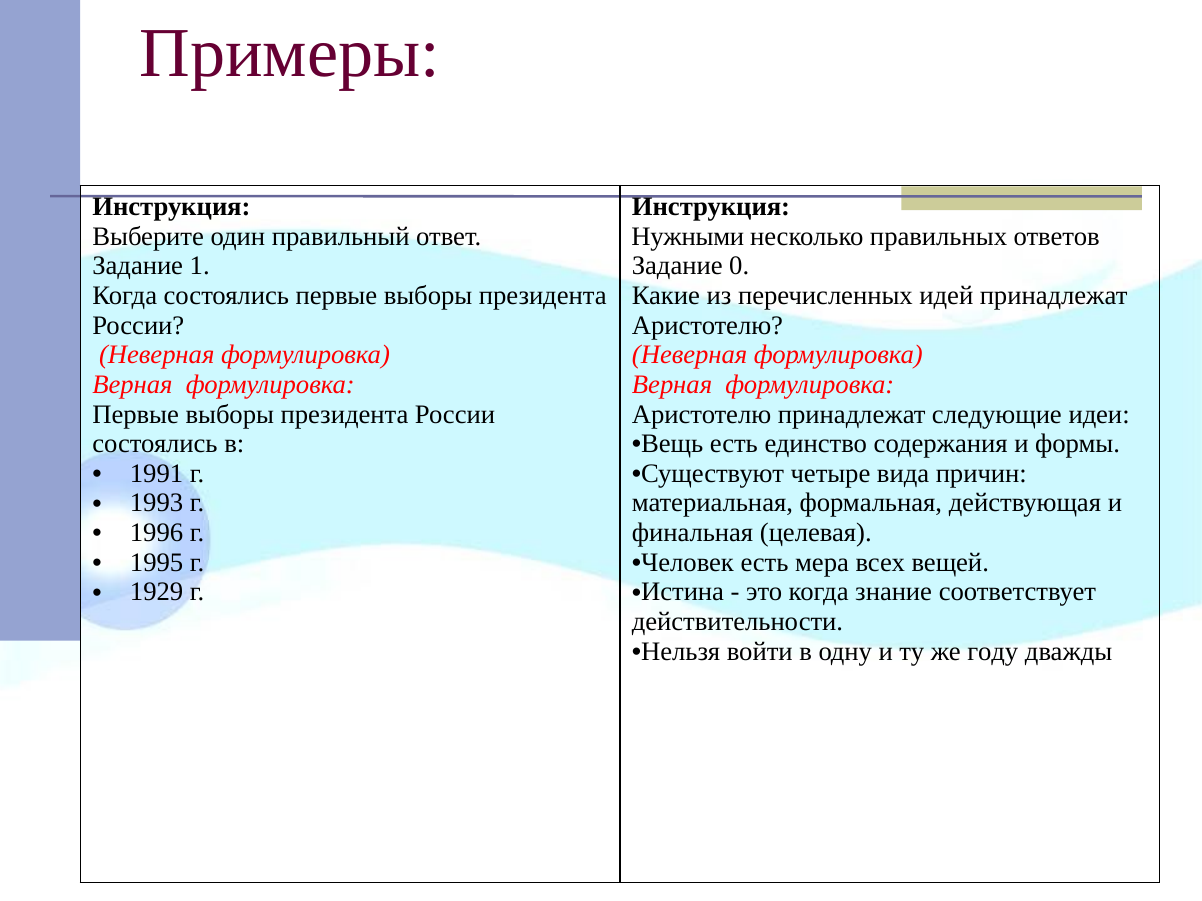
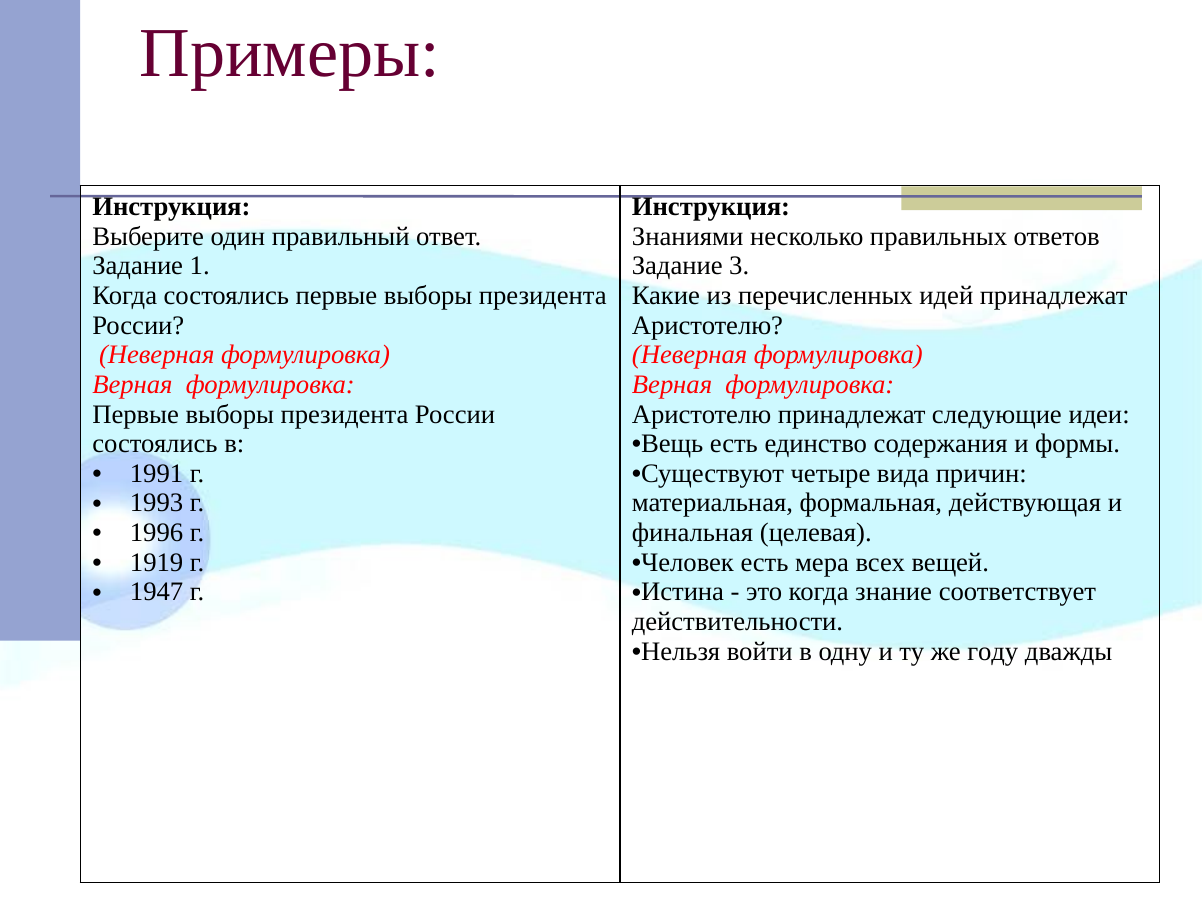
Нужными: Нужными -> Знаниями
0: 0 -> 3
1995: 1995 -> 1919
1929: 1929 -> 1947
